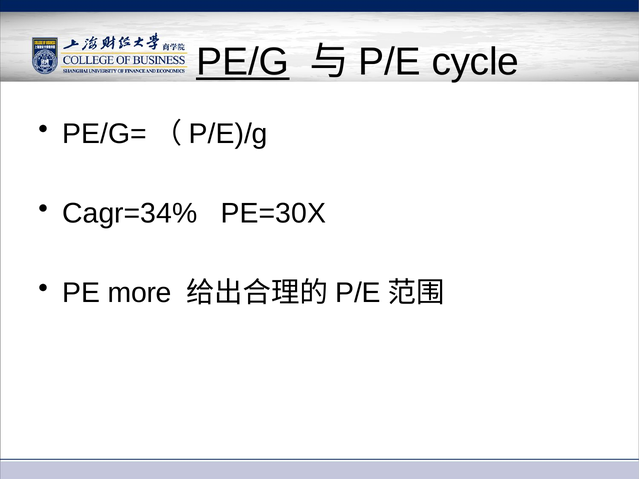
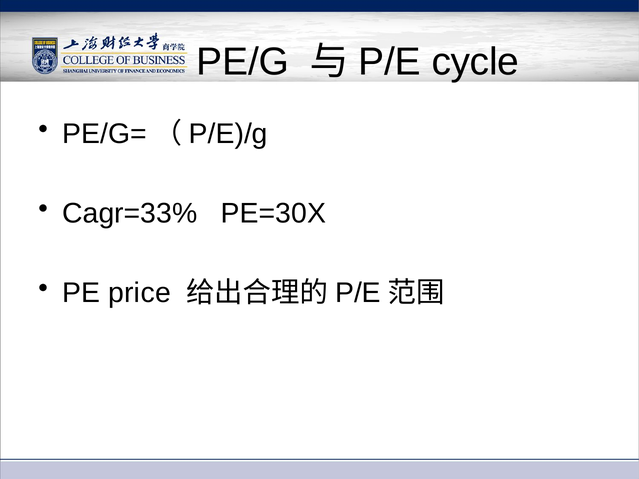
PE/G underline: present -> none
Cagr=34%: Cagr=34% -> Cagr=33%
more: more -> price
